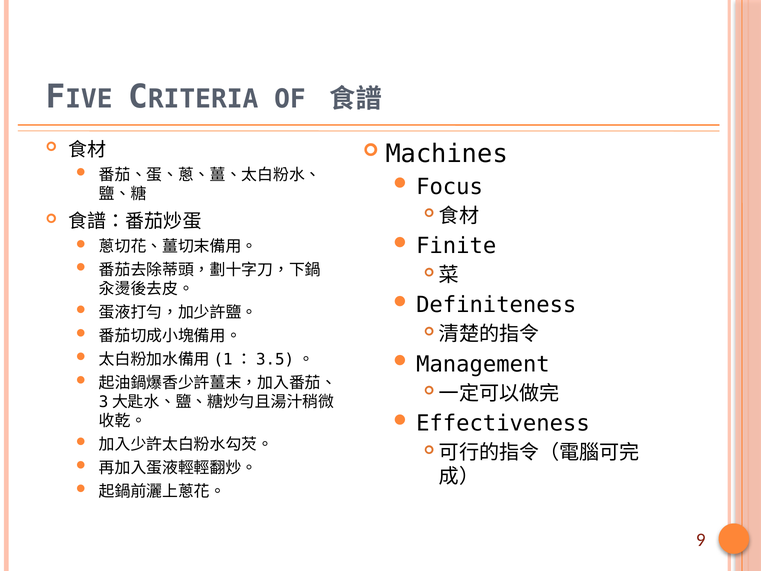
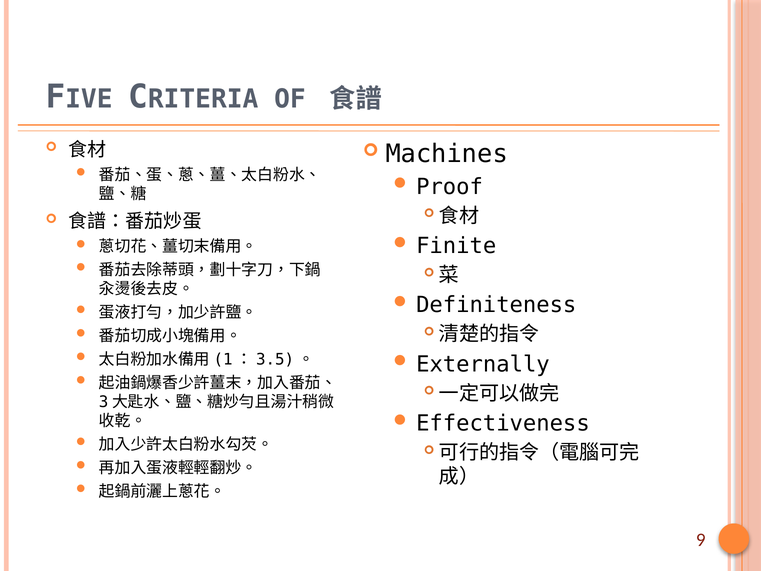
Focus: Focus -> Proof
Management: Management -> Externally
